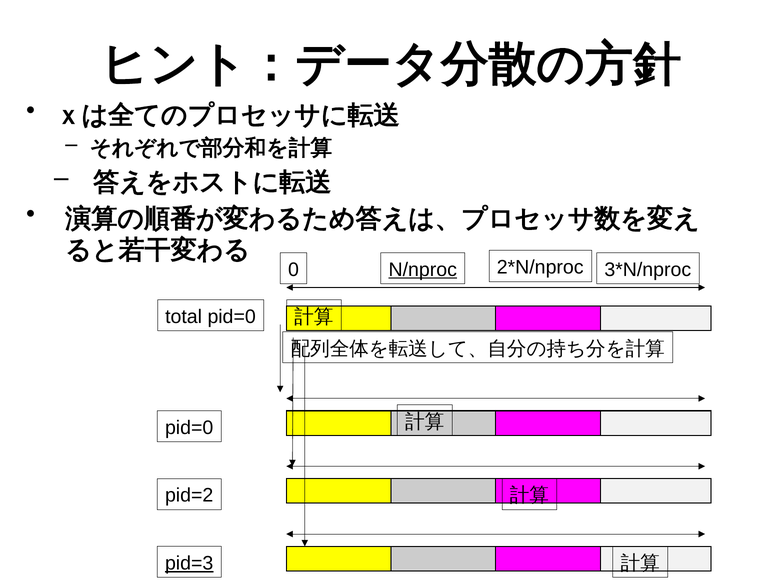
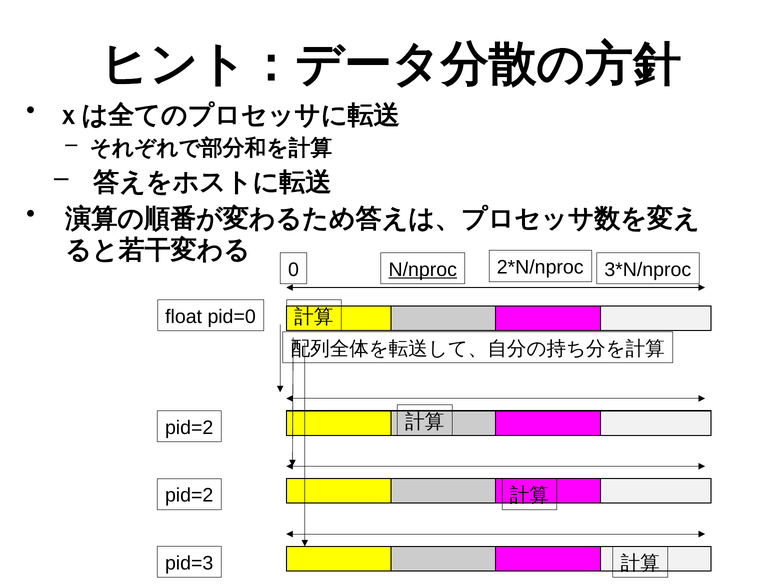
total: total -> float
pid=0 at (189, 427): pid=0 -> pid=2
pid=3 underline: present -> none
